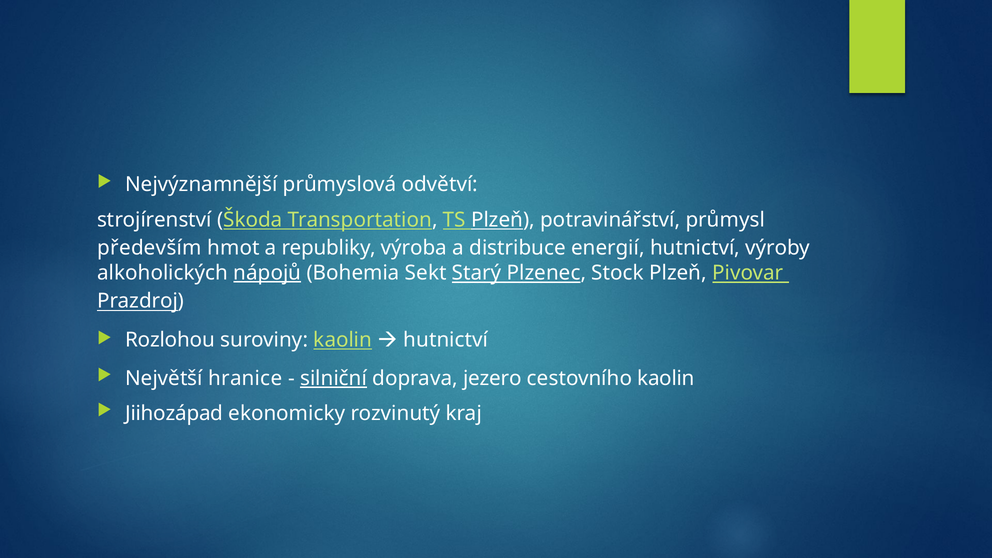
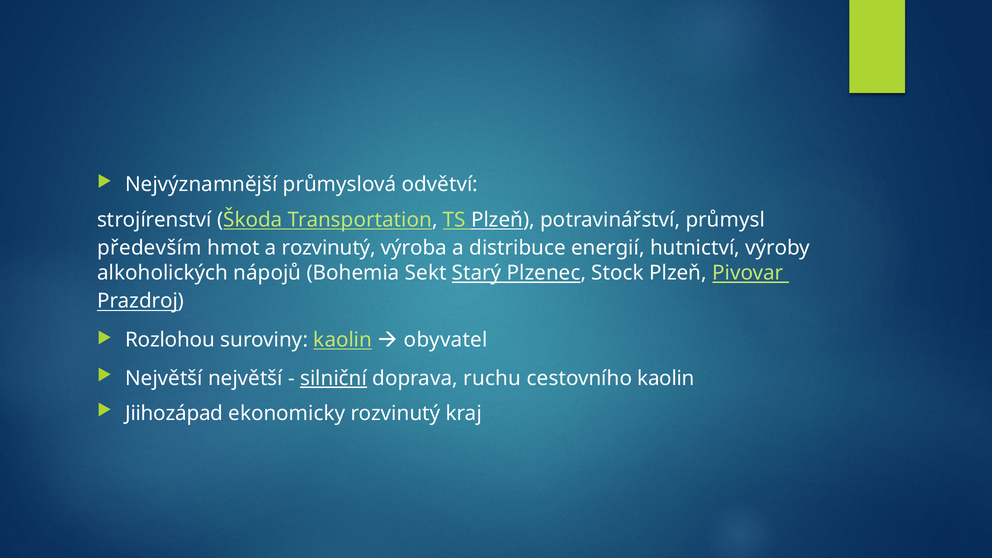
a republiky: republiky -> rozvinutý
nápojů underline: present -> none
hutnictví at (446, 340): hutnictví -> obyvatel
Největší hranice: hranice -> největší
jezero: jezero -> ruchu
